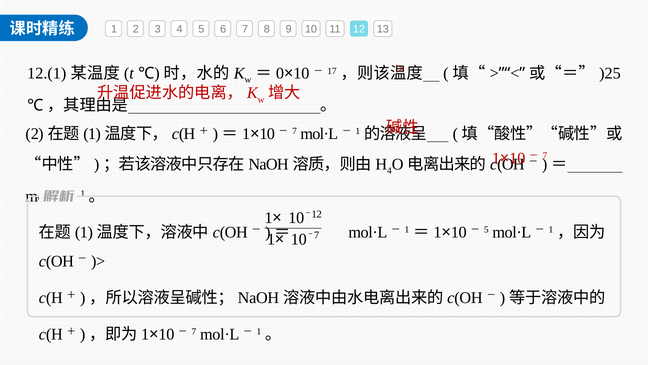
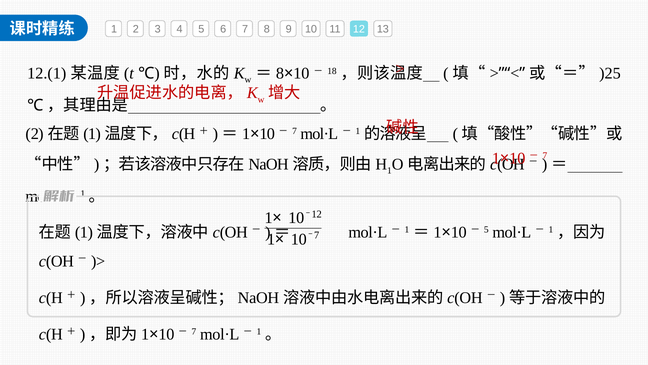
0 at (280, 73): 0 -> 8
17: 17 -> 18
4 at (389, 171): 4 -> 1
